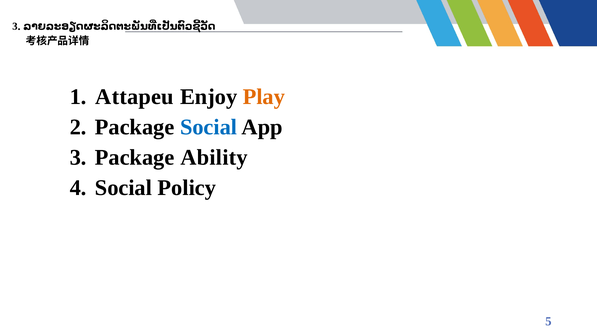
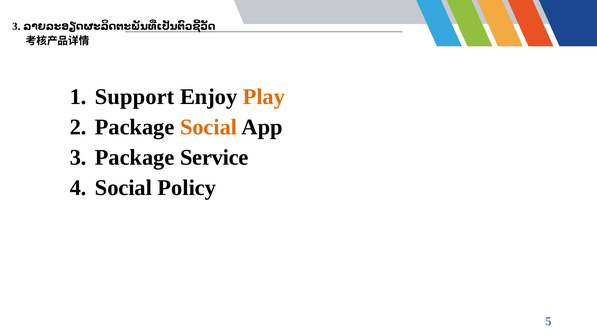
Attapeu: Attapeu -> Support
Social at (209, 127) colour: blue -> orange
Ability: Ability -> Service
